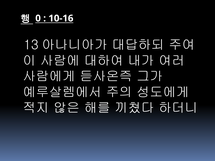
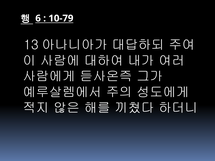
0: 0 -> 6
10-16: 10-16 -> 10-79
